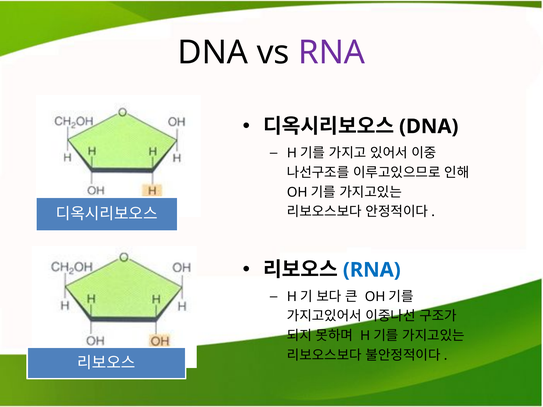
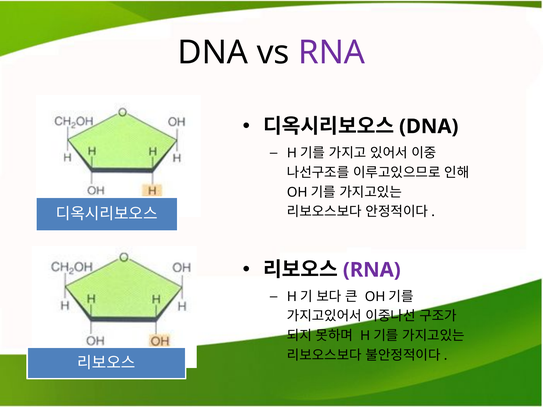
RNA at (372, 270) colour: blue -> purple
